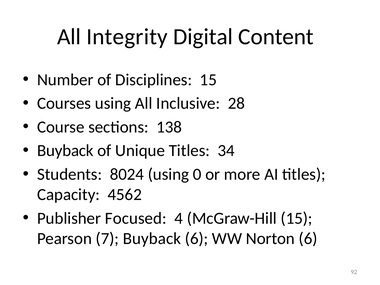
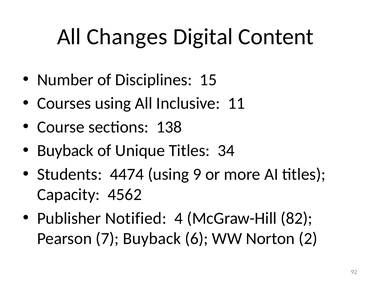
Integrity: Integrity -> Changes
28: 28 -> 11
8024: 8024 -> 4474
0: 0 -> 9
Focused: Focused -> Notified
McGraw-Hill 15: 15 -> 82
Norton 6: 6 -> 2
